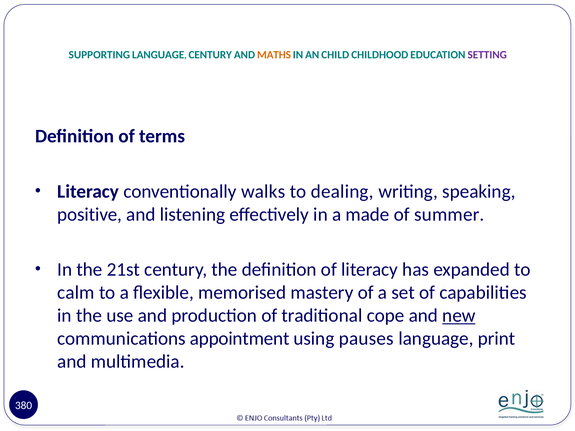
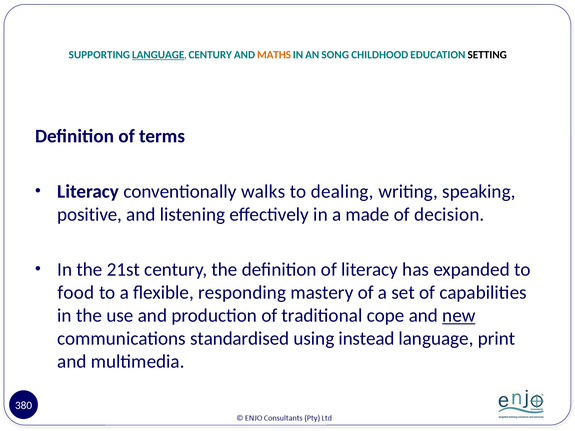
LANGUAGE at (158, 55) underline: none -> present
CHILD: CHILD -> SONG
SETTING colour: purple -> black
summer: summer -> decision
calm: calm -> food
memorised: memorised -> responding
appointment: appointment -> standardised
pauses: pauses -> instead
